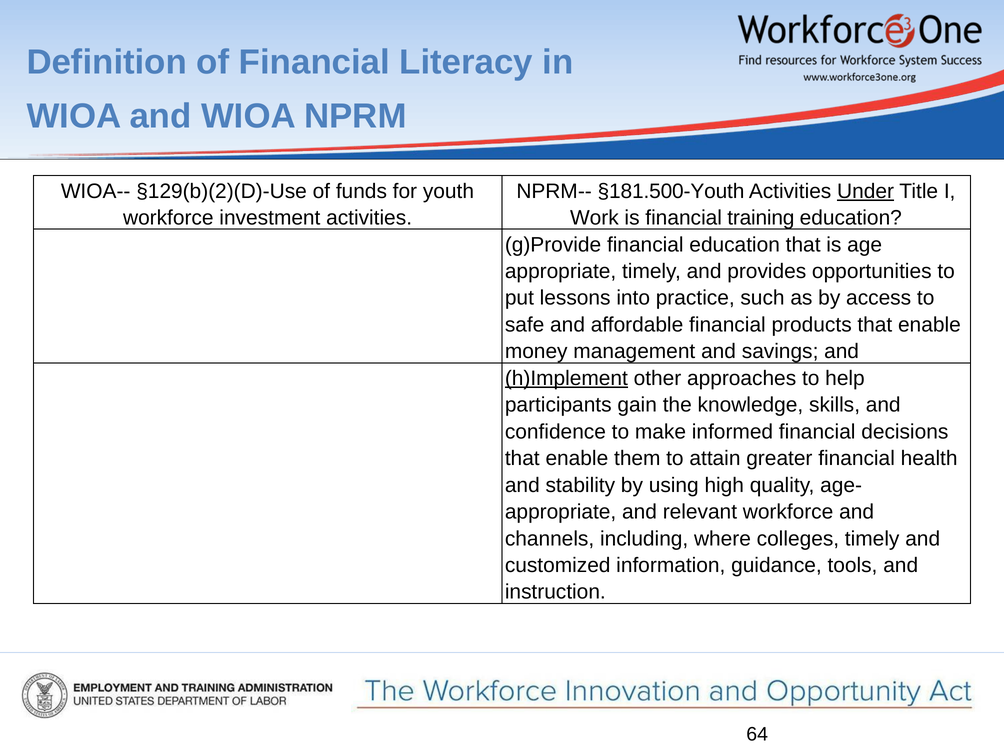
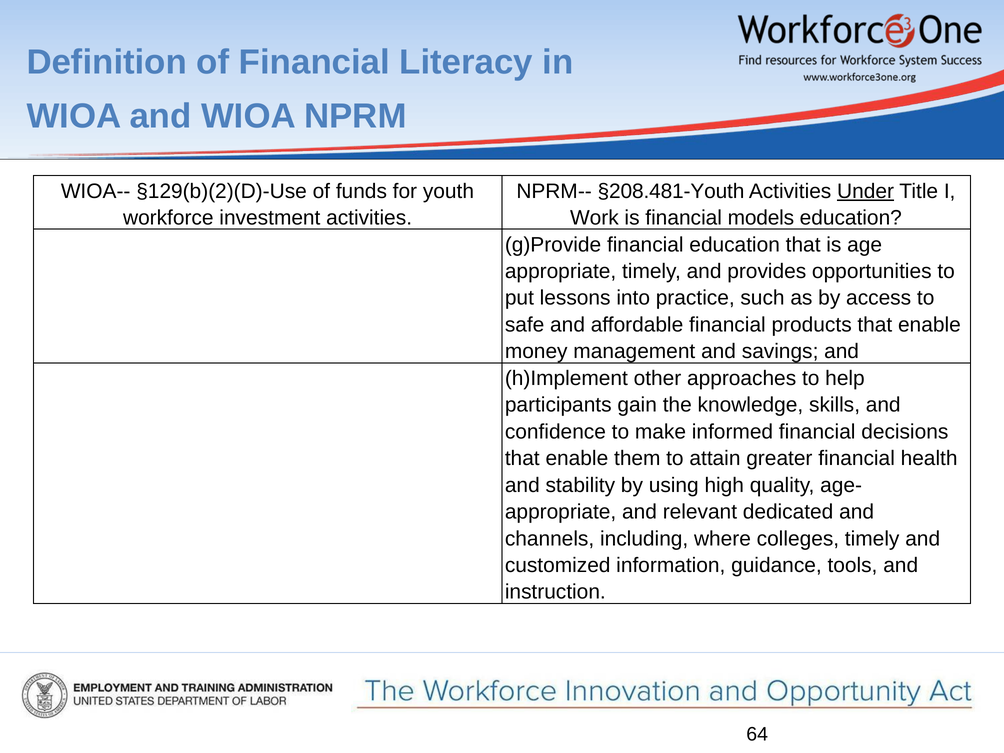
§181.500-Youth: §181.500-Youth -> §208.481-Youth
training: training -> models
h)Implement underline: present -> none
relevant workforce: workforce -> dedicated
